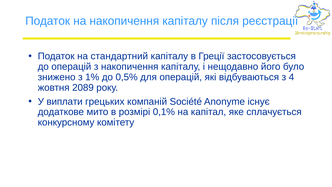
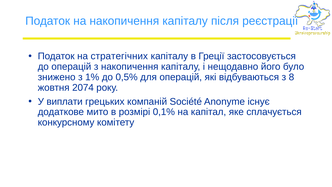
стандартний: стандартний -> стратегічних
4: 4 -> 8
2089: 2089 -> 2074
